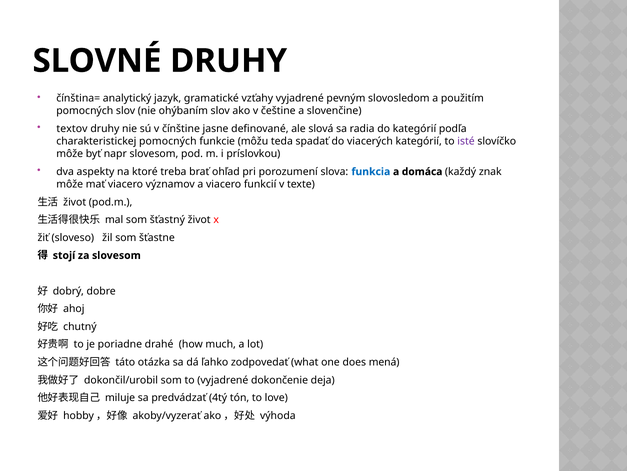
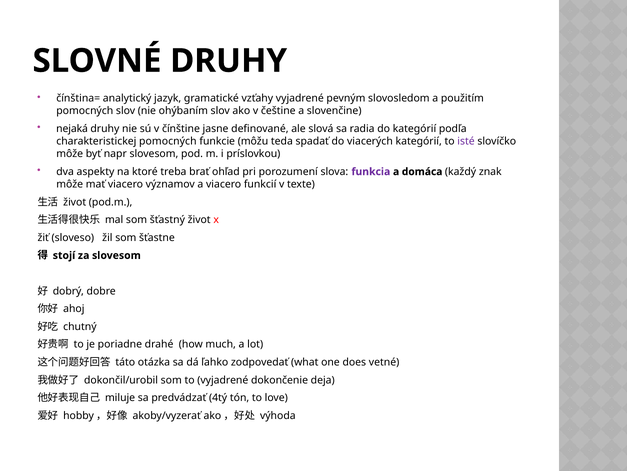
textov: textov -> nejaká
funkcia colour: blue -> purple
mená: mená -> vetné
